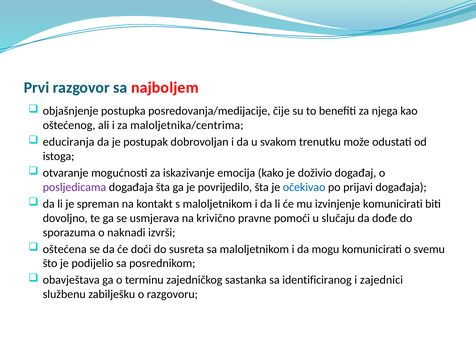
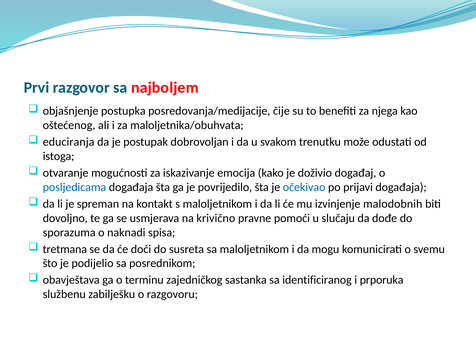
maloljetnika/centrima: maloljetnika/centrima -> maloljetnika/obuhvata
posljedicama colour: purple -> blue
izvinjenje komunicirati: komunicirati -> malodobnih
izvrši: izvrši -> spisa
oštećena: oštećena -> tretmana
zajednici: zajednici -> prporuka
